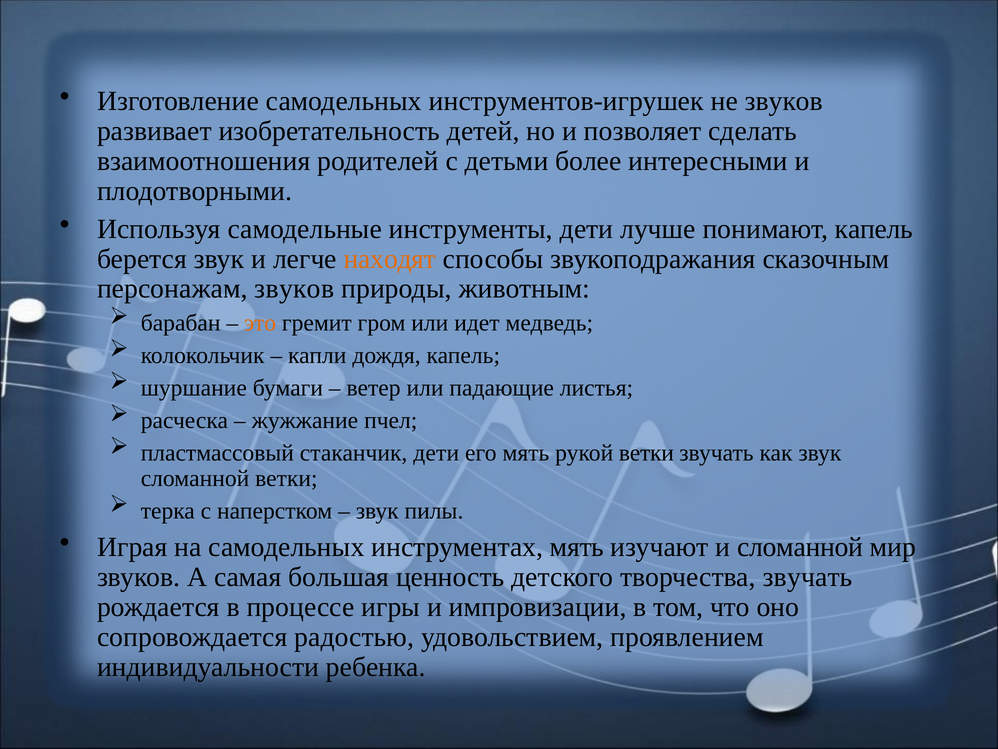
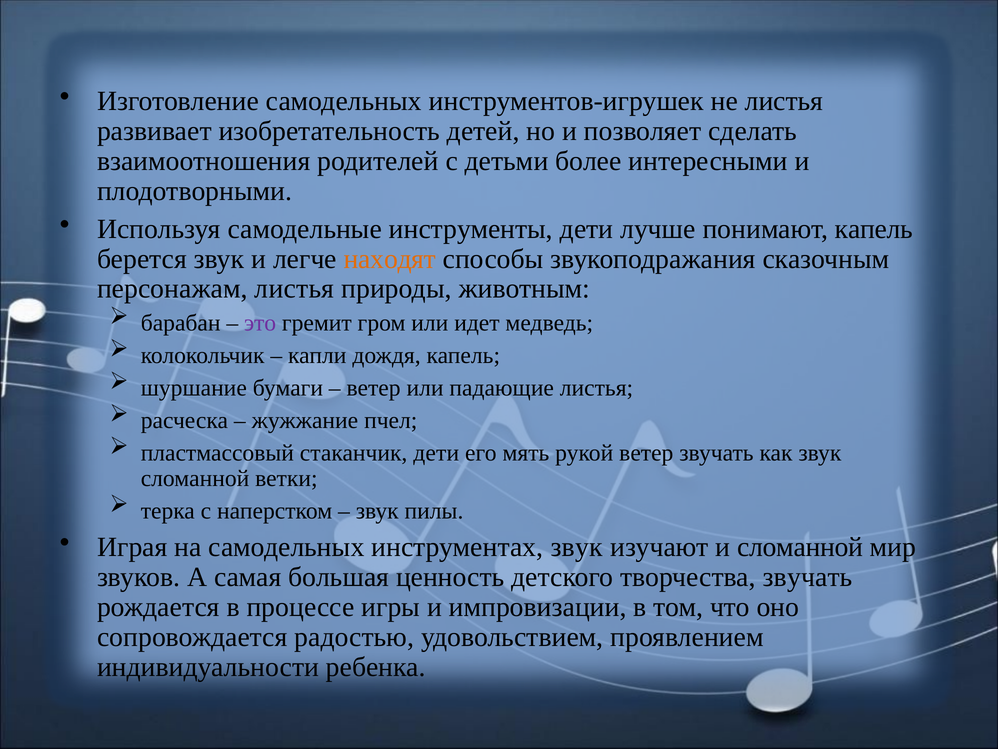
не звуков: звуков -> листья
персонажам звуков: звуков -> листья
это colour: orange -> purple
рукой ветки: ветки -> ветер
инструментах мять: мять -> звук
